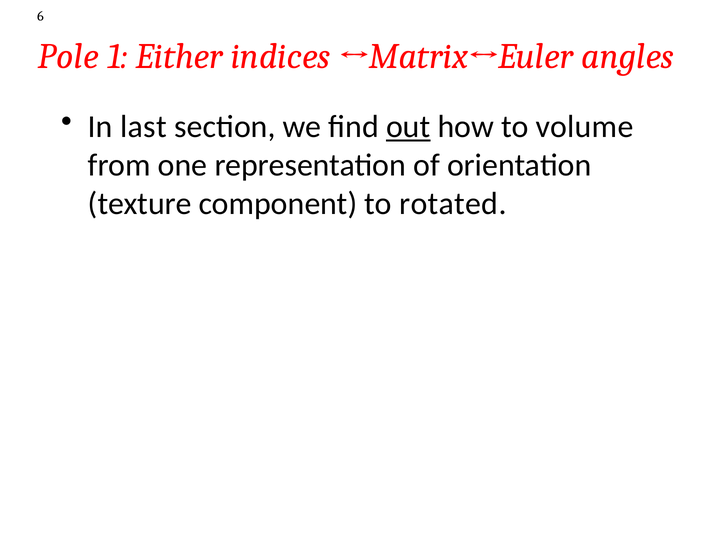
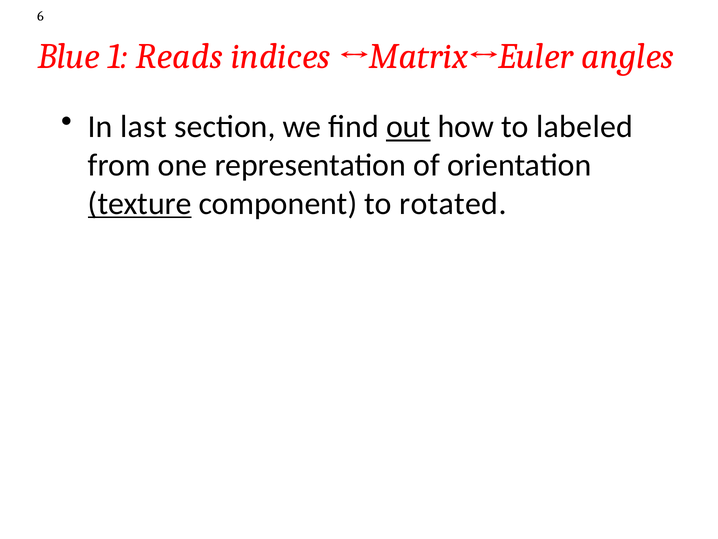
Pole: Pole -> Blue
Either: Either -> Reads
volume: volume -> labeled
texture underline: none -> present
